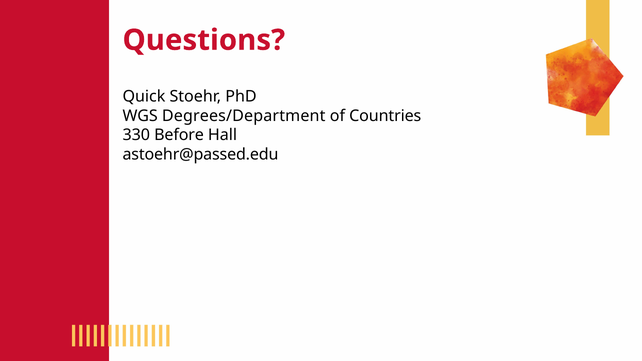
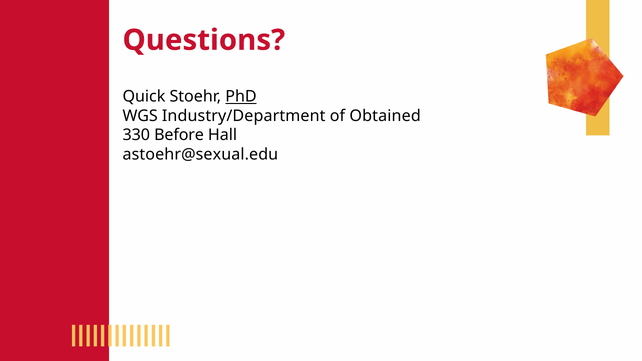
PhD underline: none -> present
Degrees/Department: Degrees/Department -> Industry/Department
Countries: Countries -> Obtained
astoehr@passed.edu: astoehr@passed.edu -> astoehr@sexual.edu
